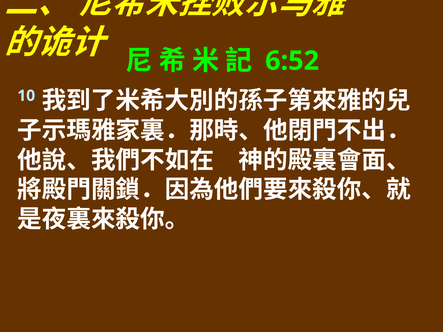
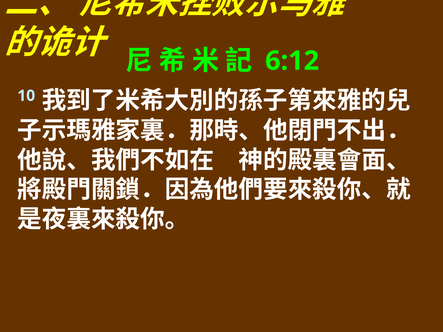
6:52: 6:52 -> 6:12
